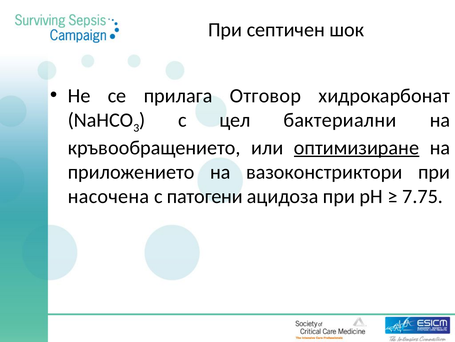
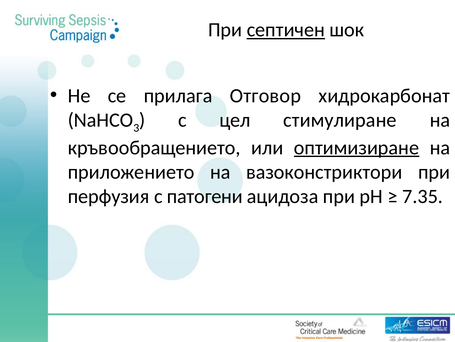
септичен underline: none -> present
бактериални: бактериални -> стимулиране
насочена: насочена -> перфузия
7.75: 7.75 -> 7.35
